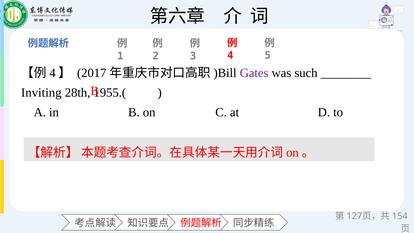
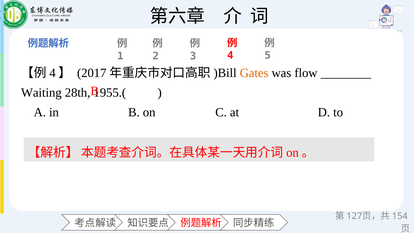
Gates colour: purple -> orange
such: such -> flow
Inviting: Inviting -> Waiting
